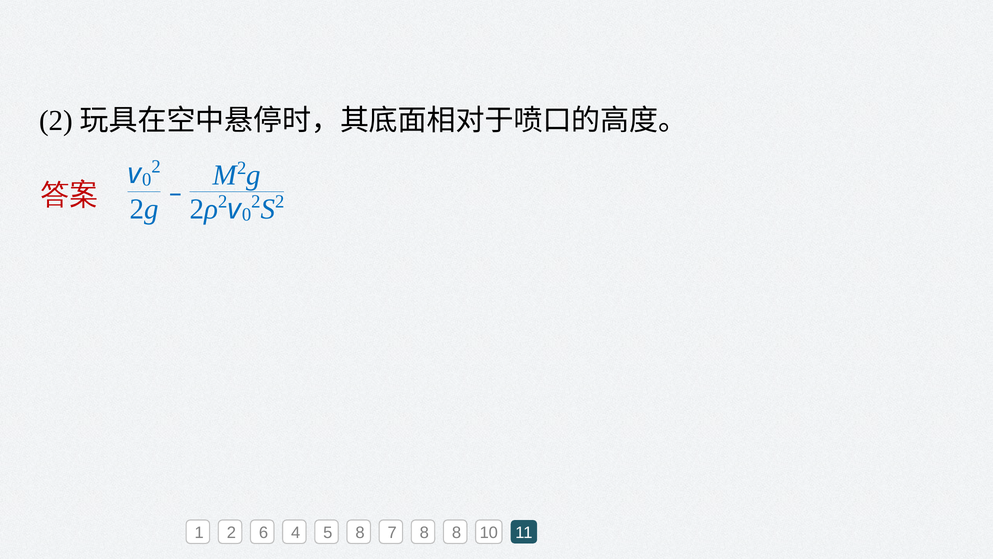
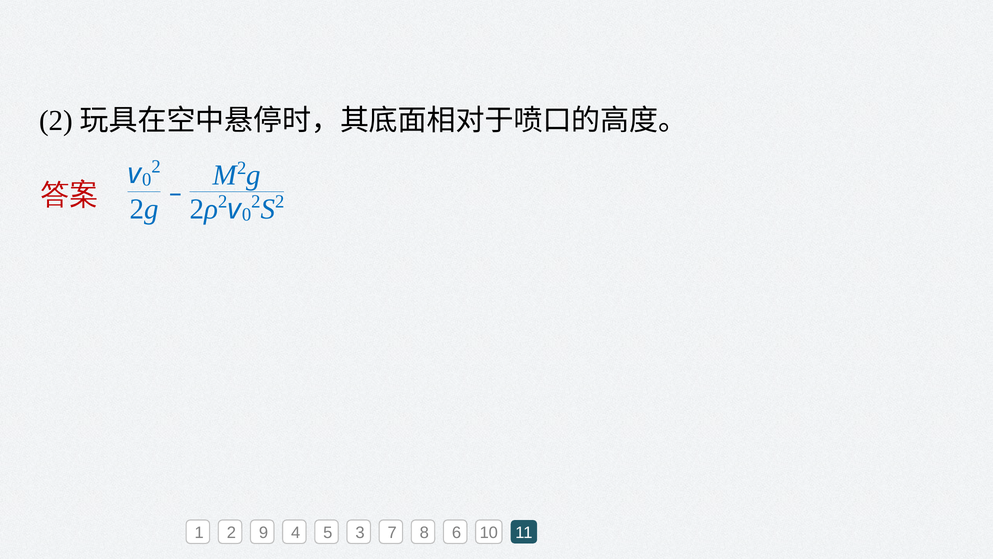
6: 6 -> 9
5 8: 8 -> 3
8 8: 8 -> 6
